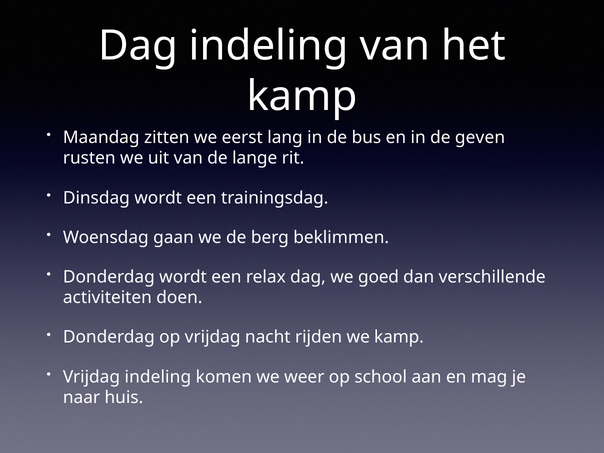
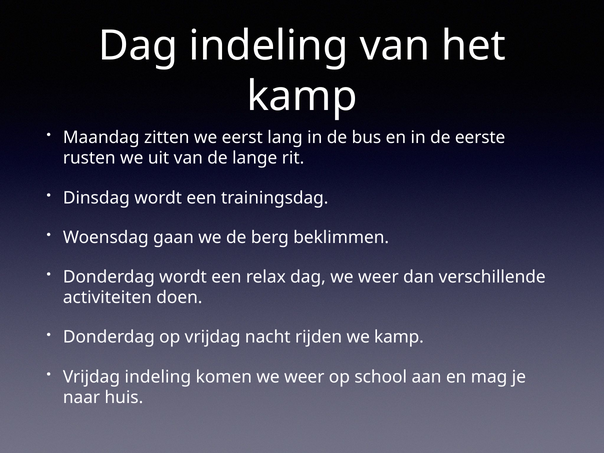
geven: geven -> eerste
dag we goed: goed -> weer
